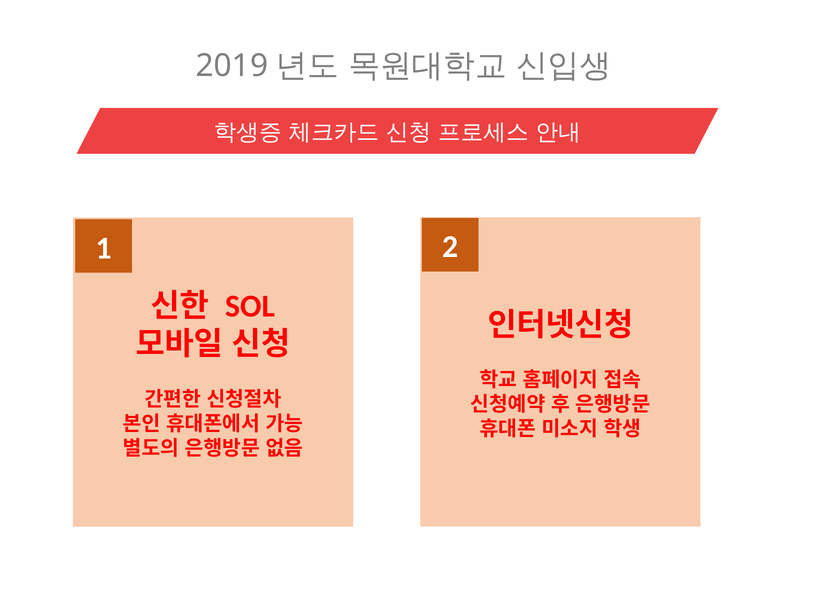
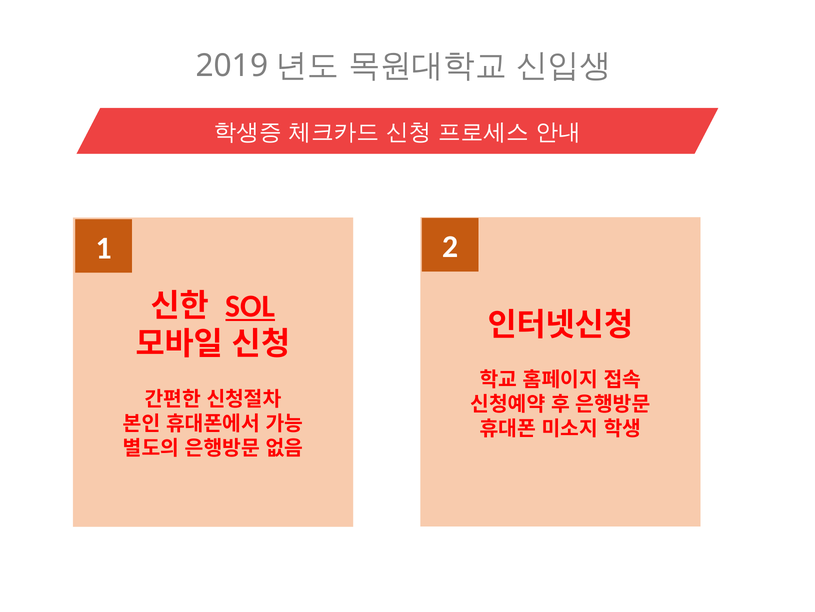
SOL underline: none -> present
